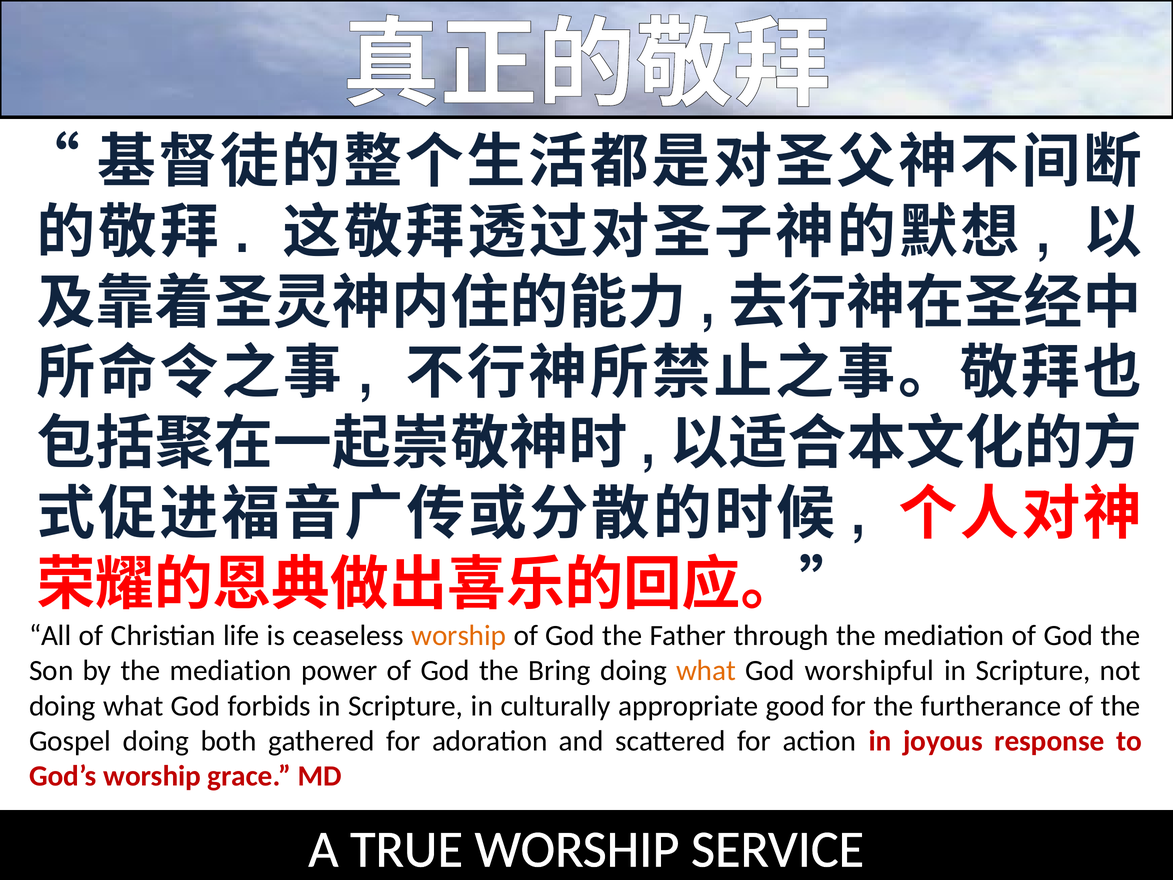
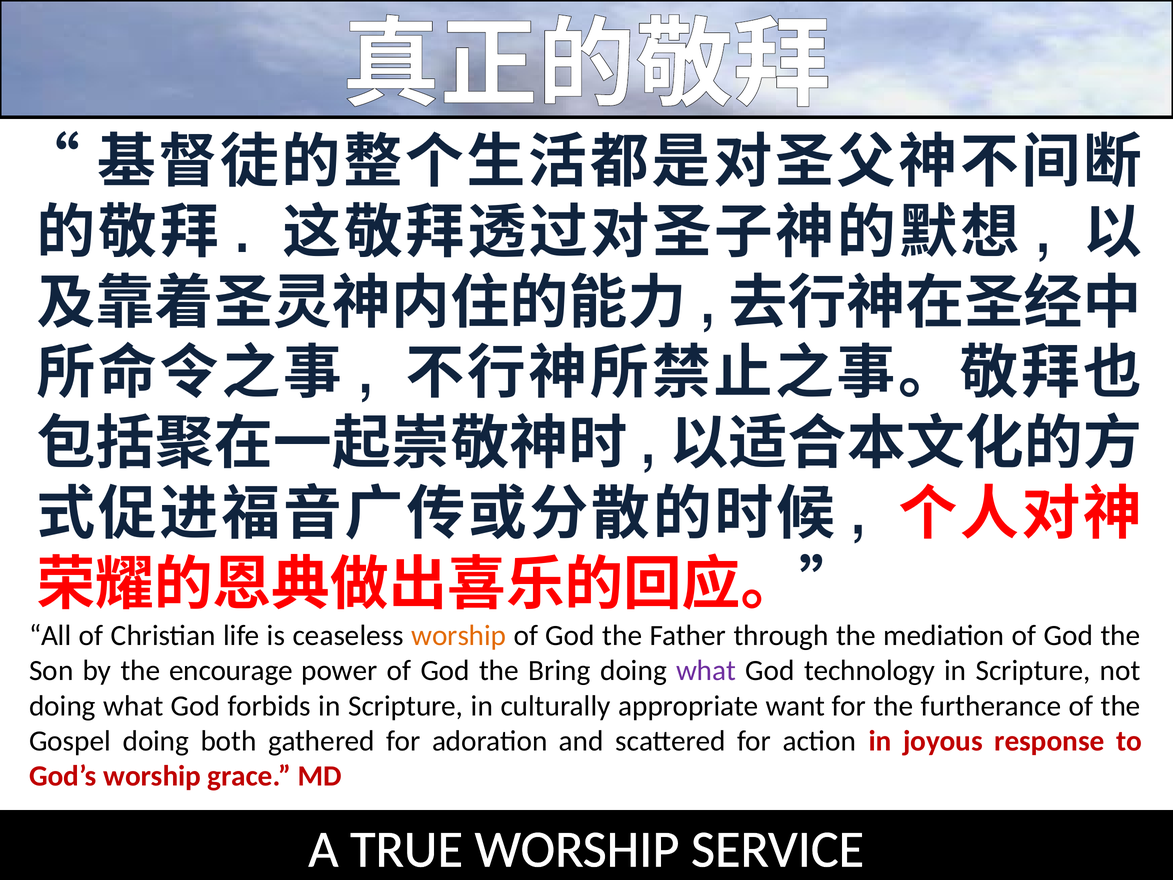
by the mediation: mediation -> encourage
what at (706, 671) colour: orange -> purple
worshipful: worshipful -> technology
good: good -> want
